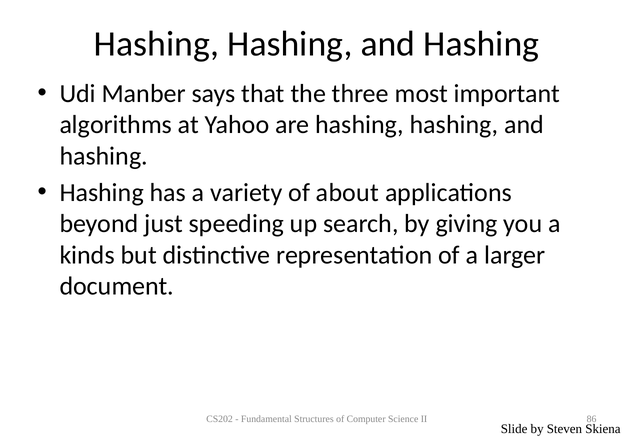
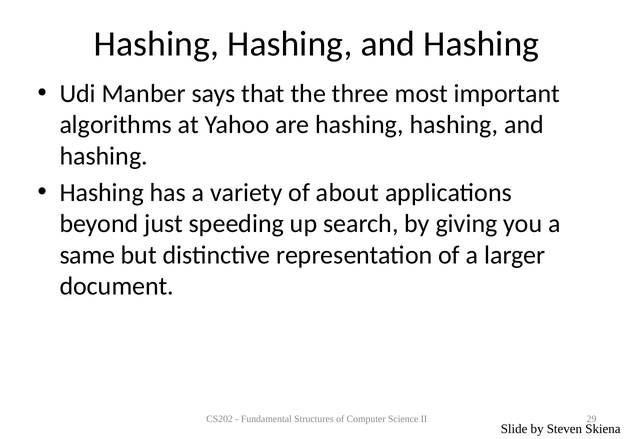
kinds: kinds -> same
86: 86 -> 29
